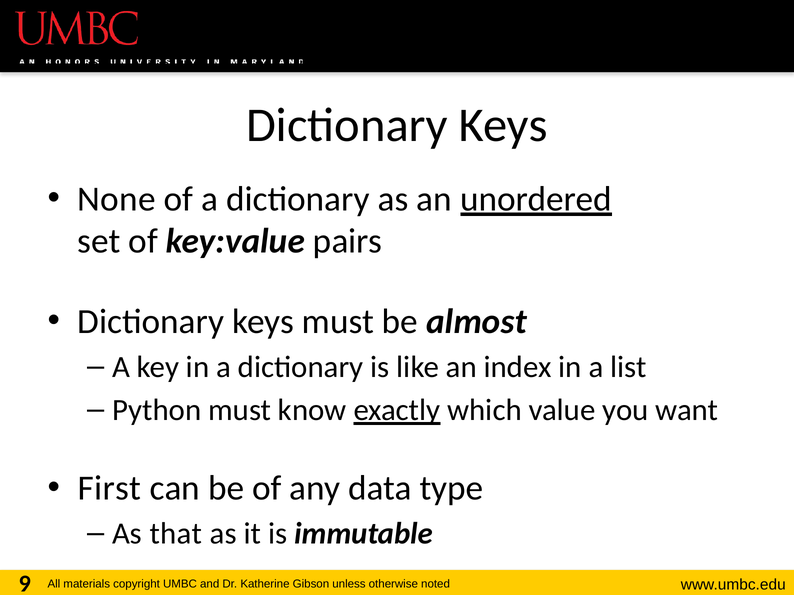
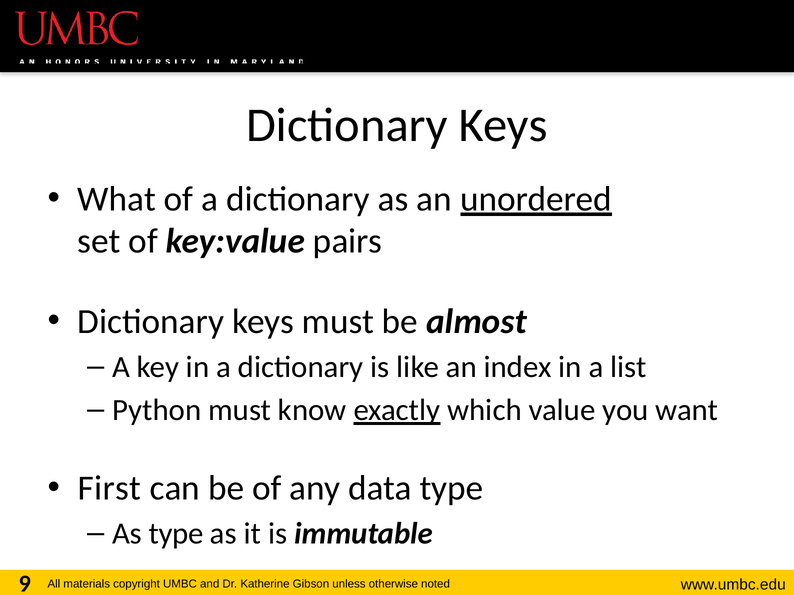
None: None -> What
As that: that -> type
